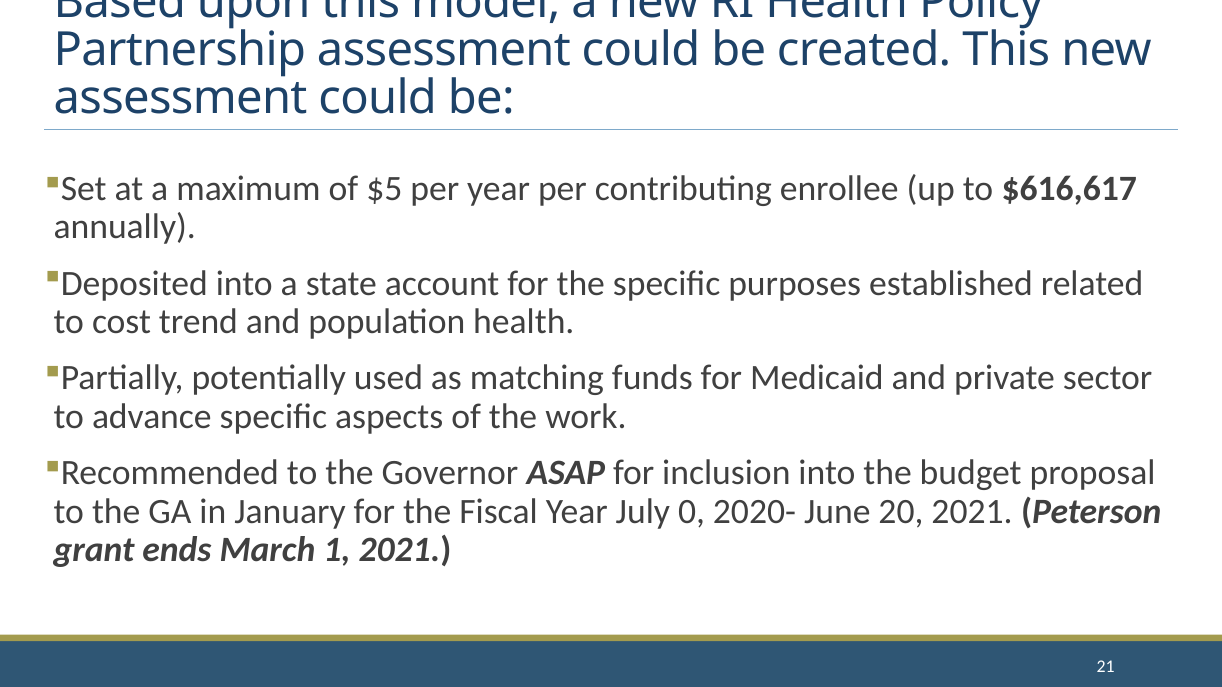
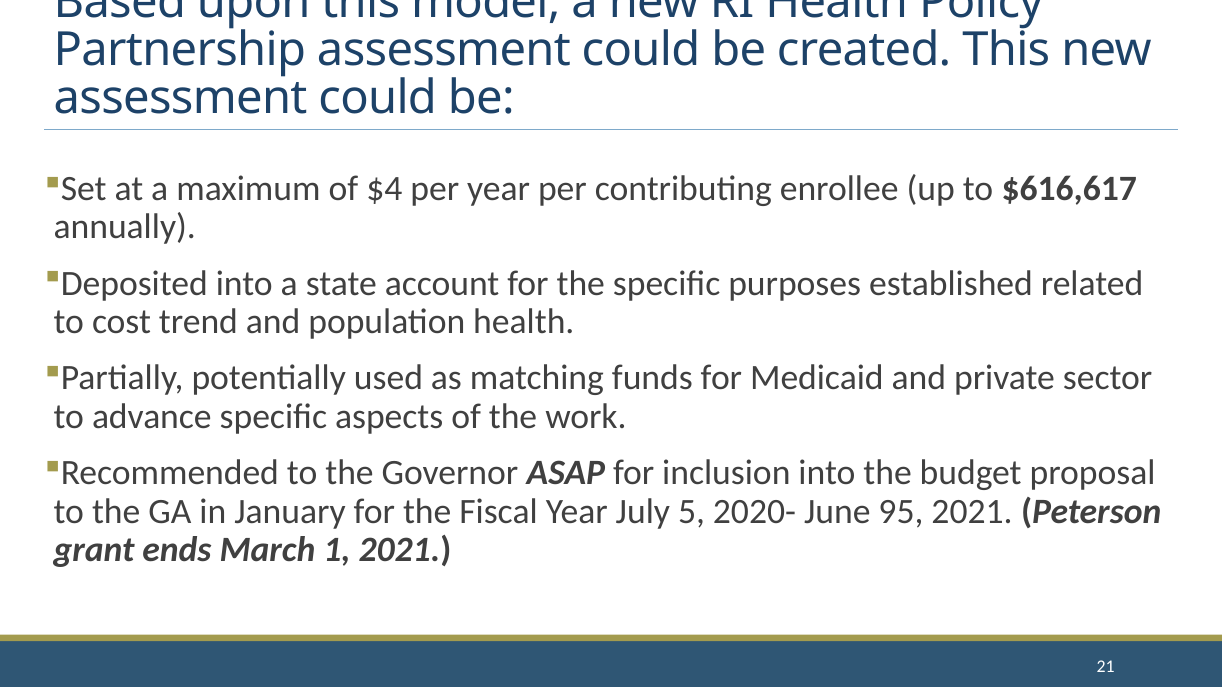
$5: $5 -> $4
0: 0 -> 5
20: 20 -> 95
